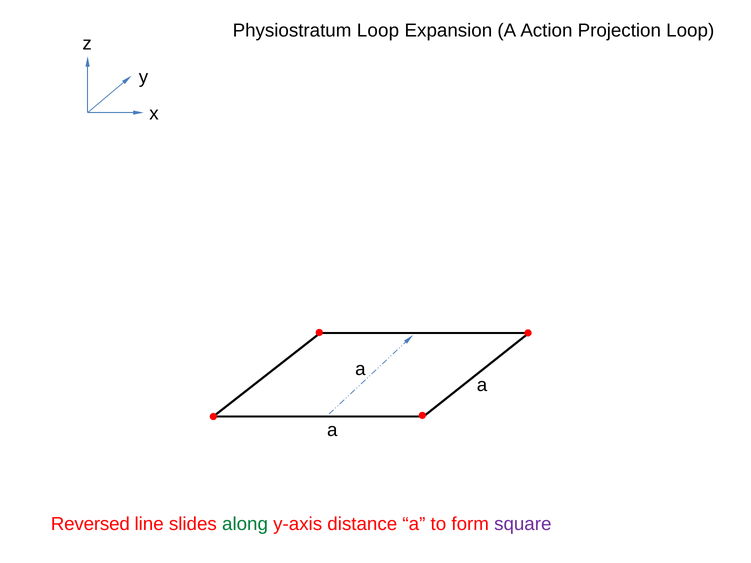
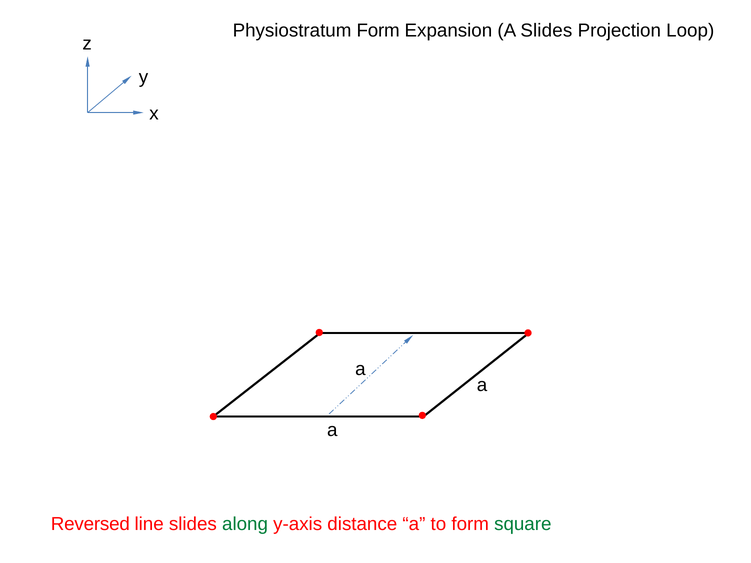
Physiostratum Loop: Loop -> Form
A Action: Action -> Slides
square colour: purple -> green
